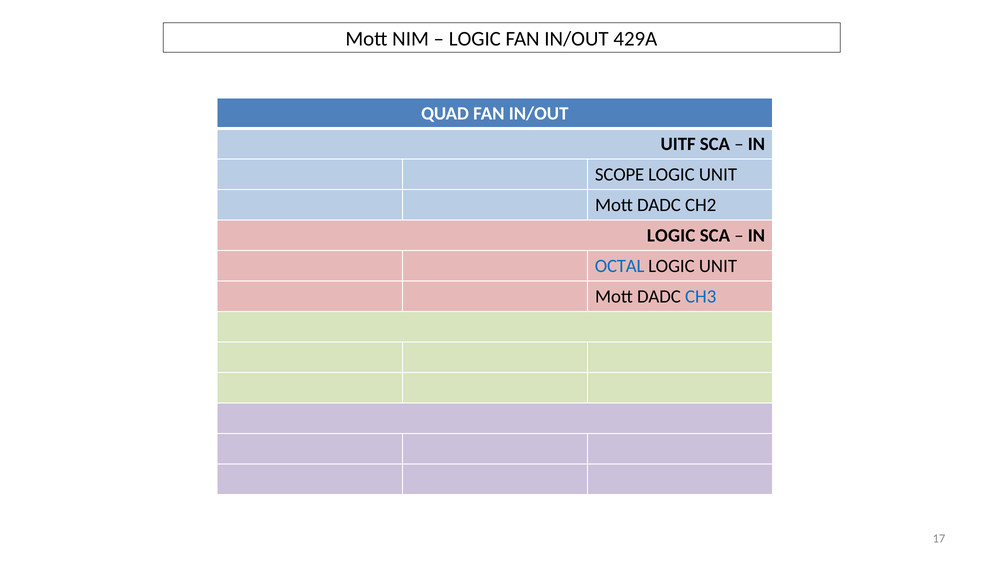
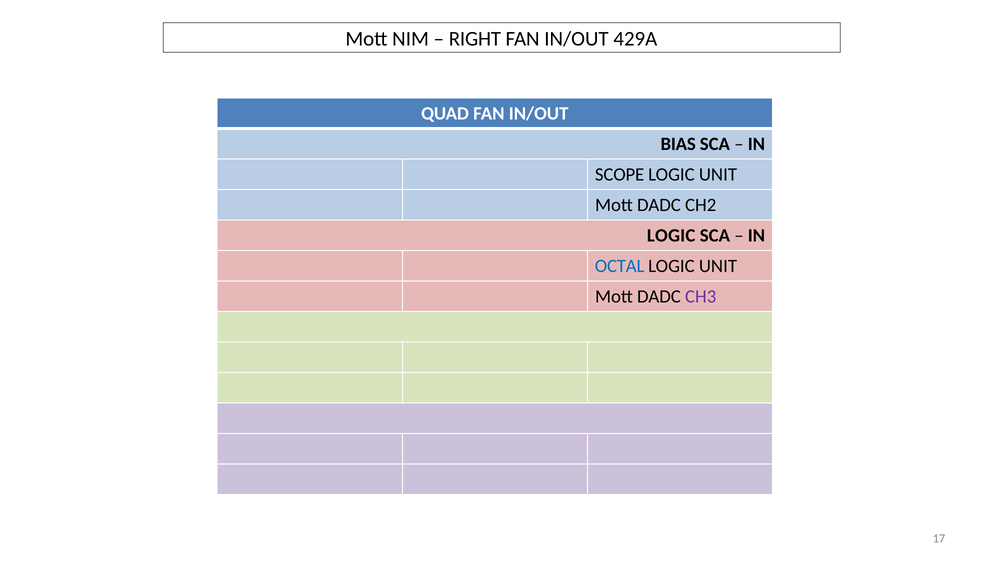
LOGIC at (475, 39): LOGIC -> RIGHT
UITF: UITF -> BIAS
CH3 colour: blue -> purple
